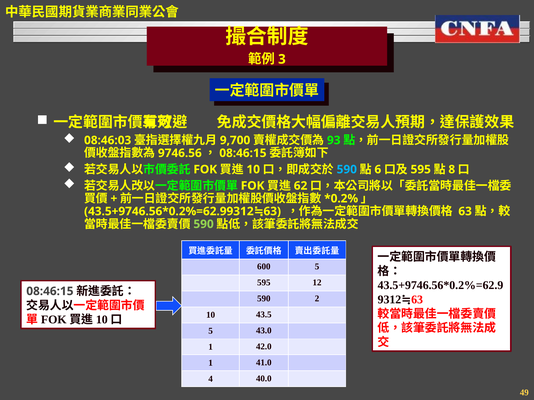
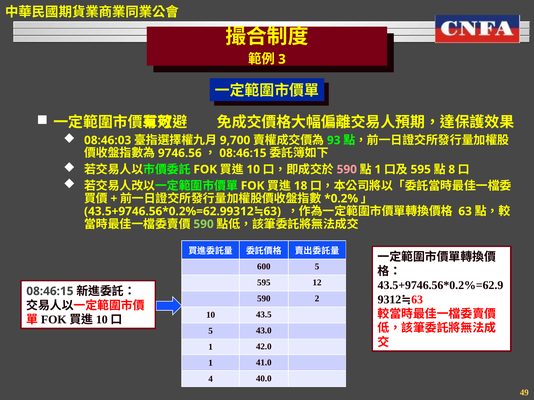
590 at (347, 170) colour: light blue -> pink
6 at (378, 170): 6 -> 1
62: 62 -> 18
